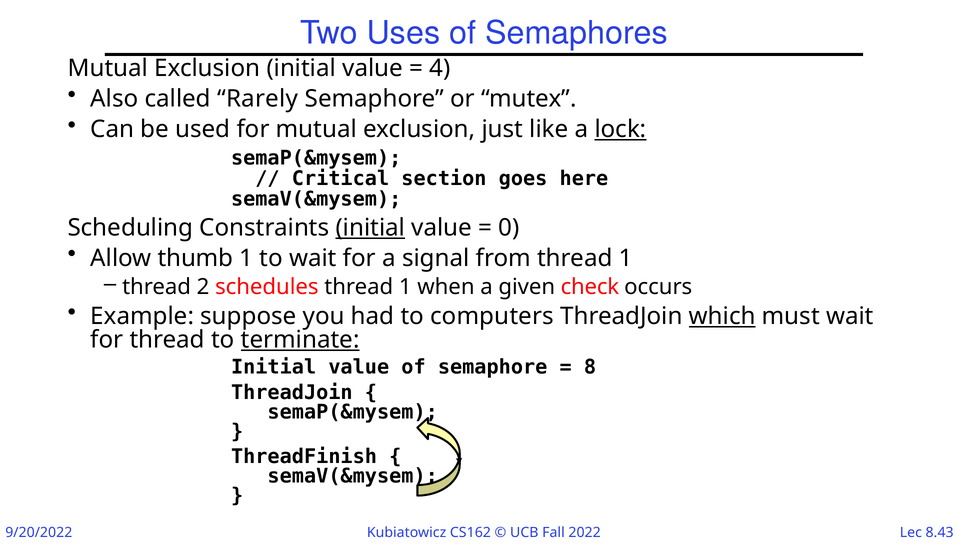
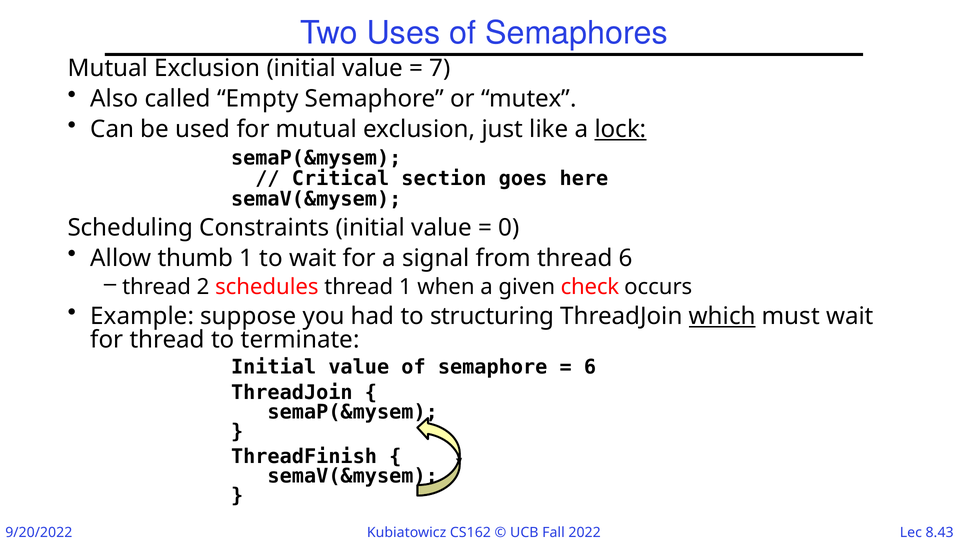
4: 4 -> 7
Rarely: Rarely -> Empty
initial at (370, 228) underline: present -> none
from thread 1: 1 -> 6
computers: computers -> structuring
terminate underline: present -> none
8 at (590, 368): 8 -> 6
